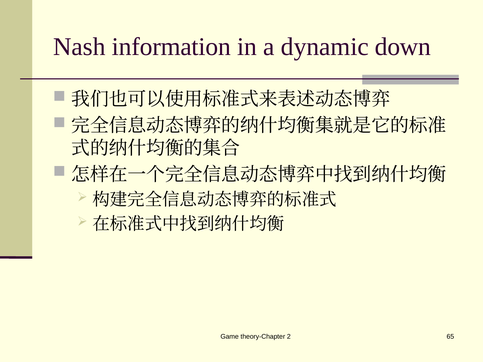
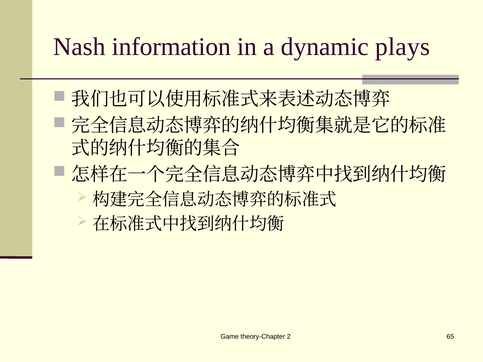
down: down -> plays
